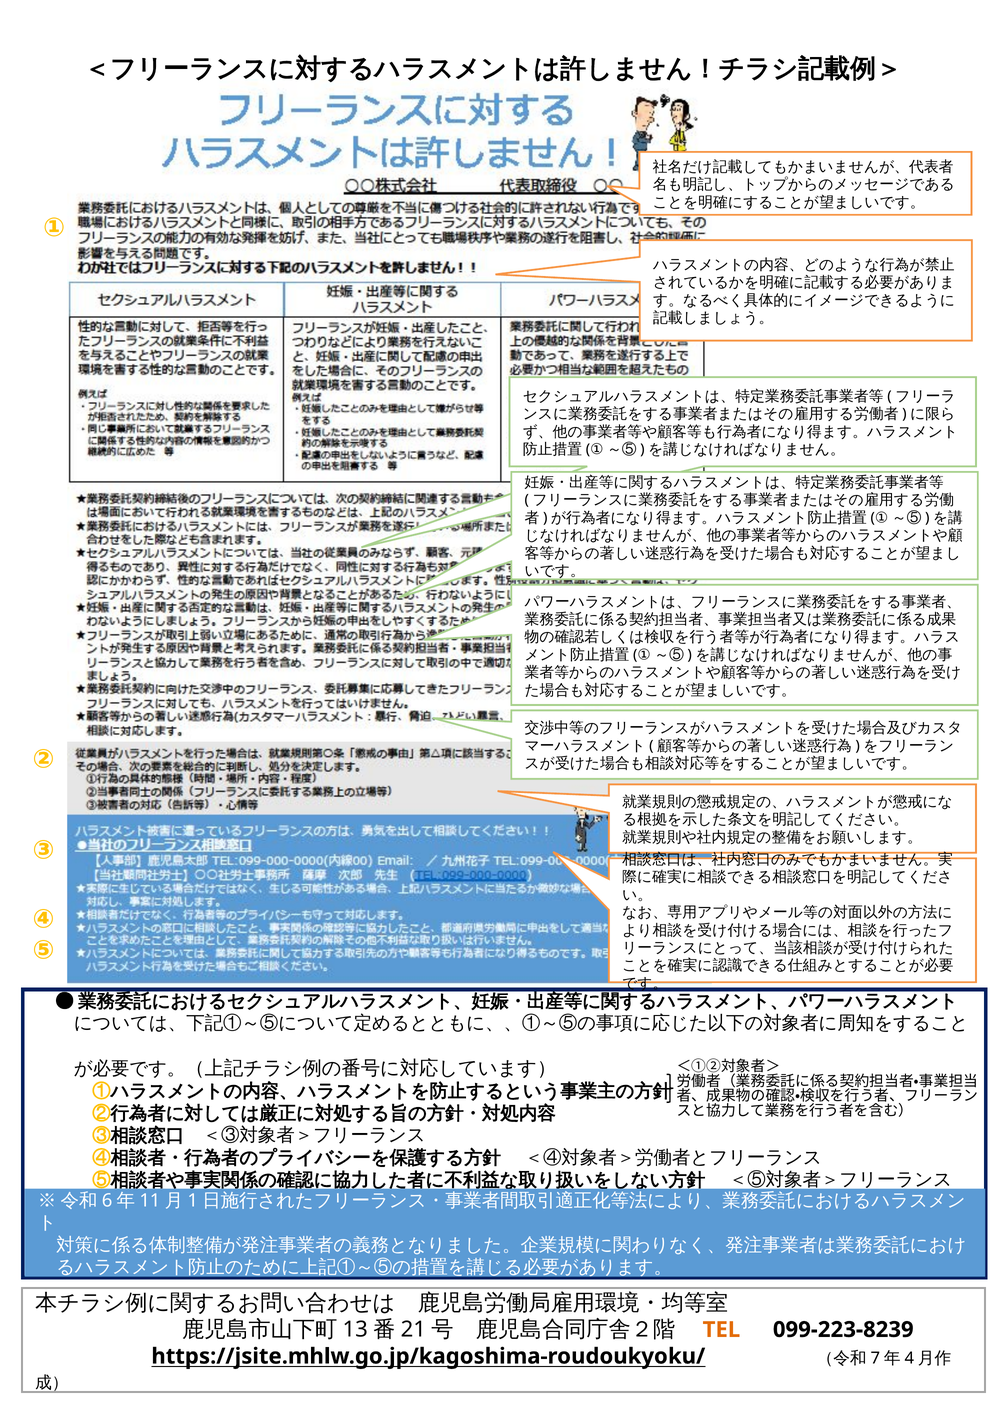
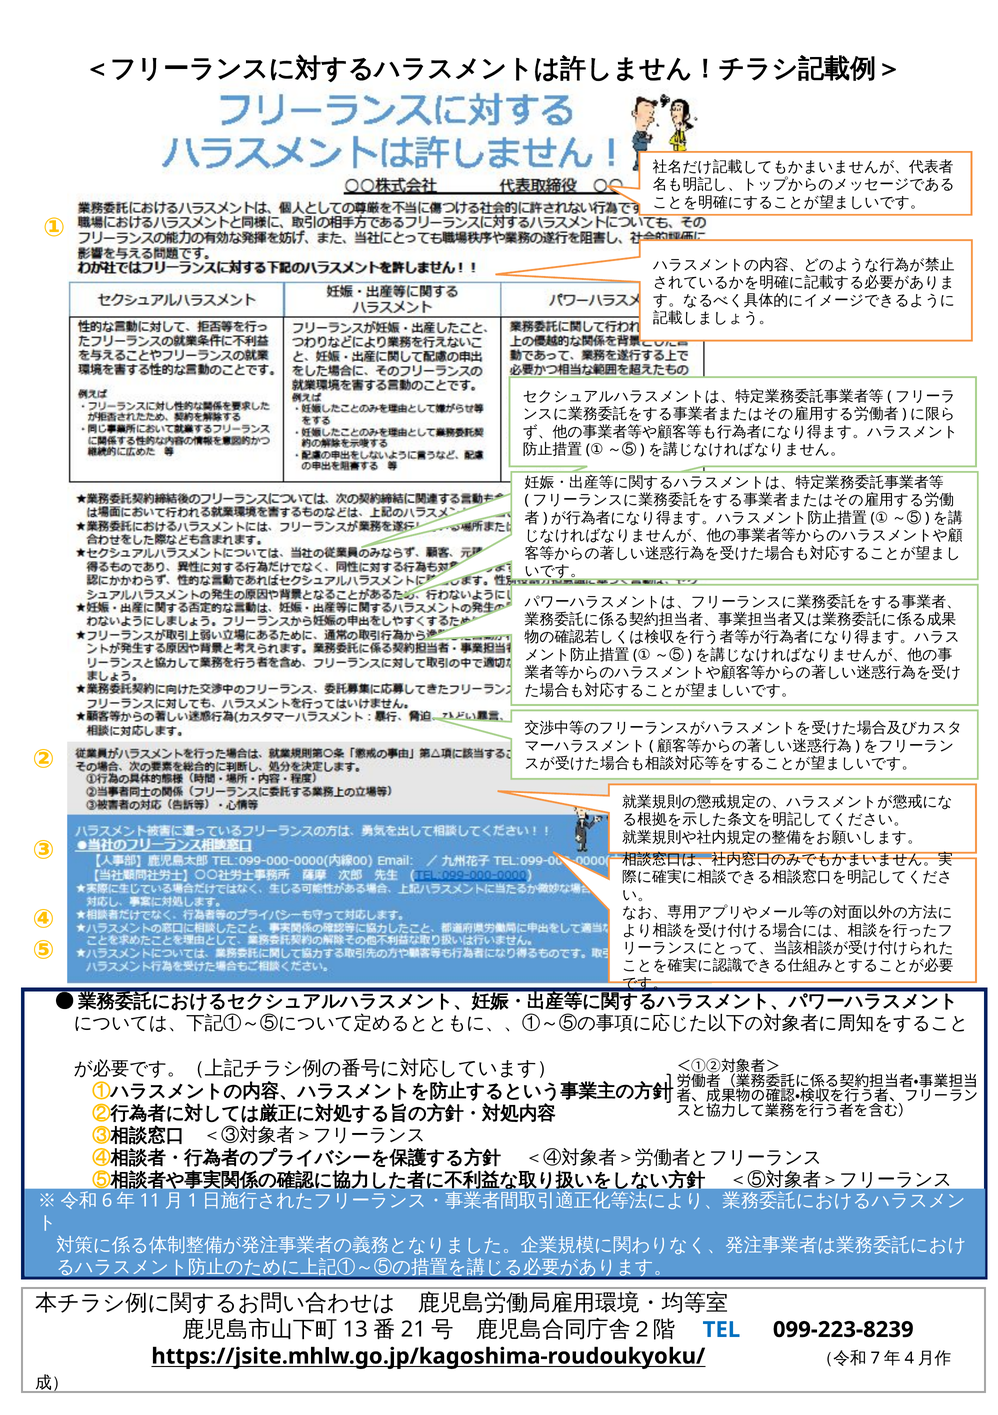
TEL colour: orange -> blue
